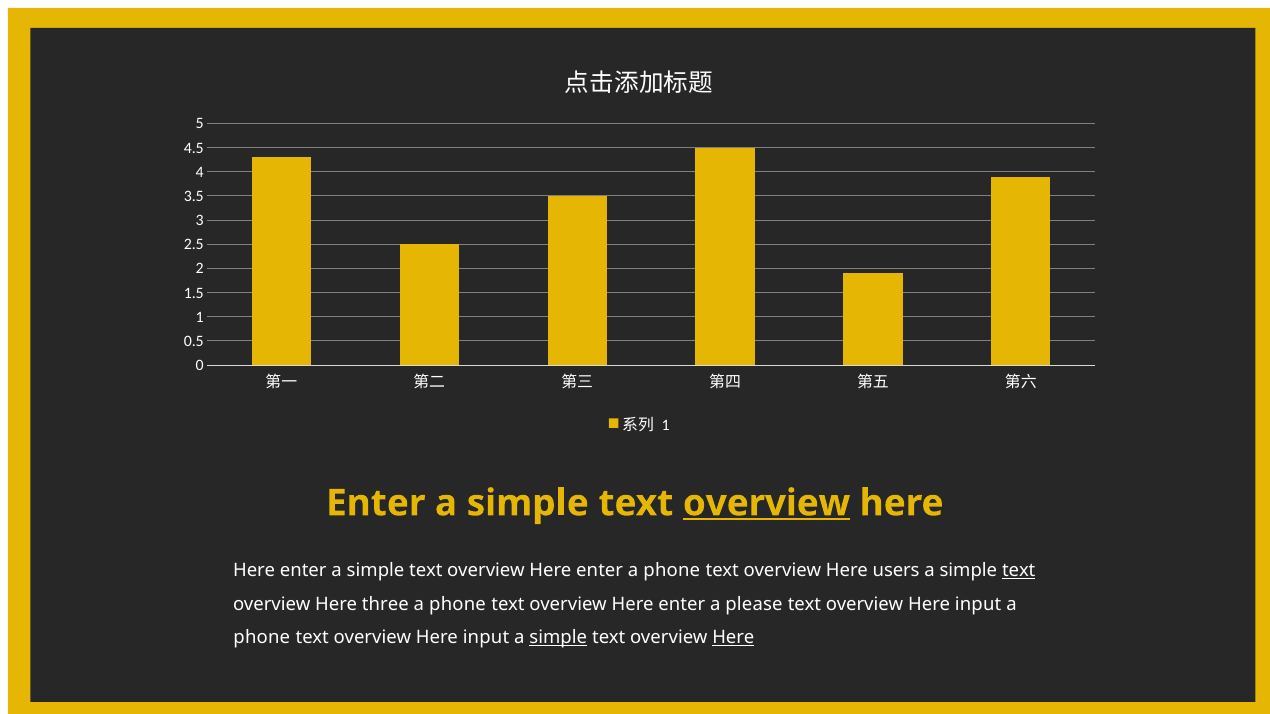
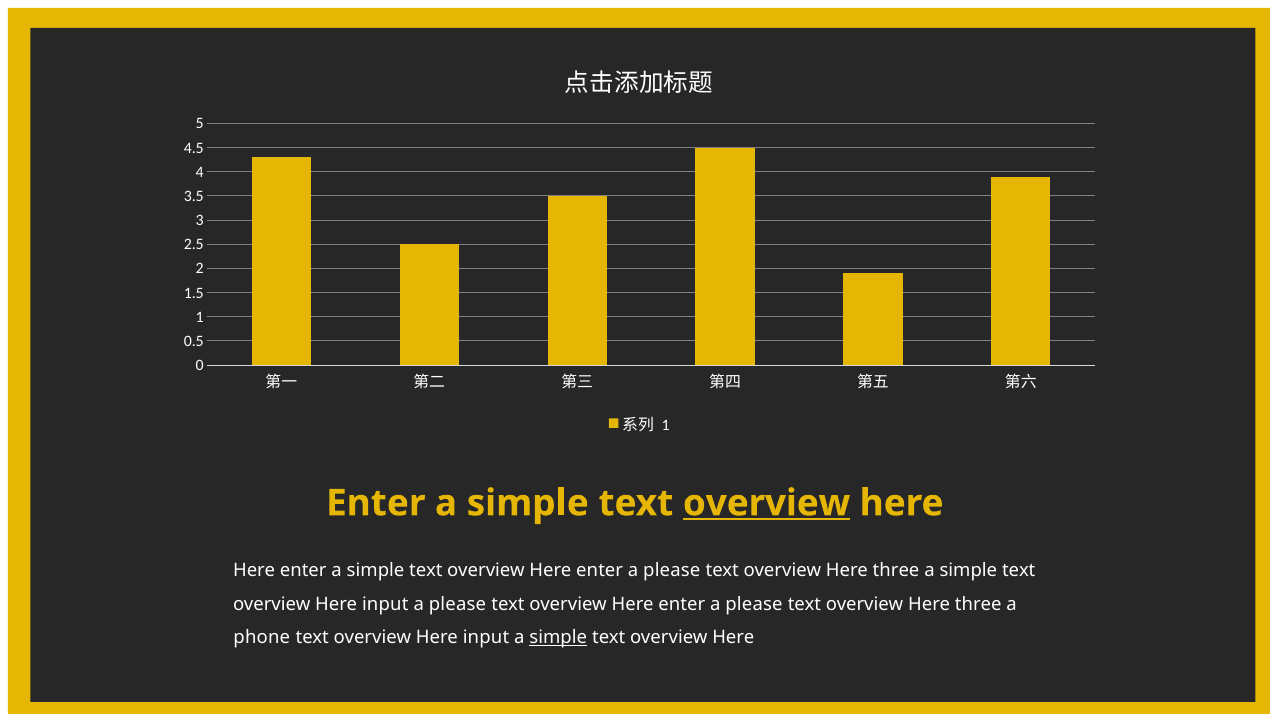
phone at (672, 571): phone -> please
users at (896, 571): users -> three
text at (1019, 571) underline: present -> none
three at (385, 604): three -> input
phone at (458, 604): phone -> please
input at (978, 604): input -> three
Here at (733, 638) underline: present -> none
